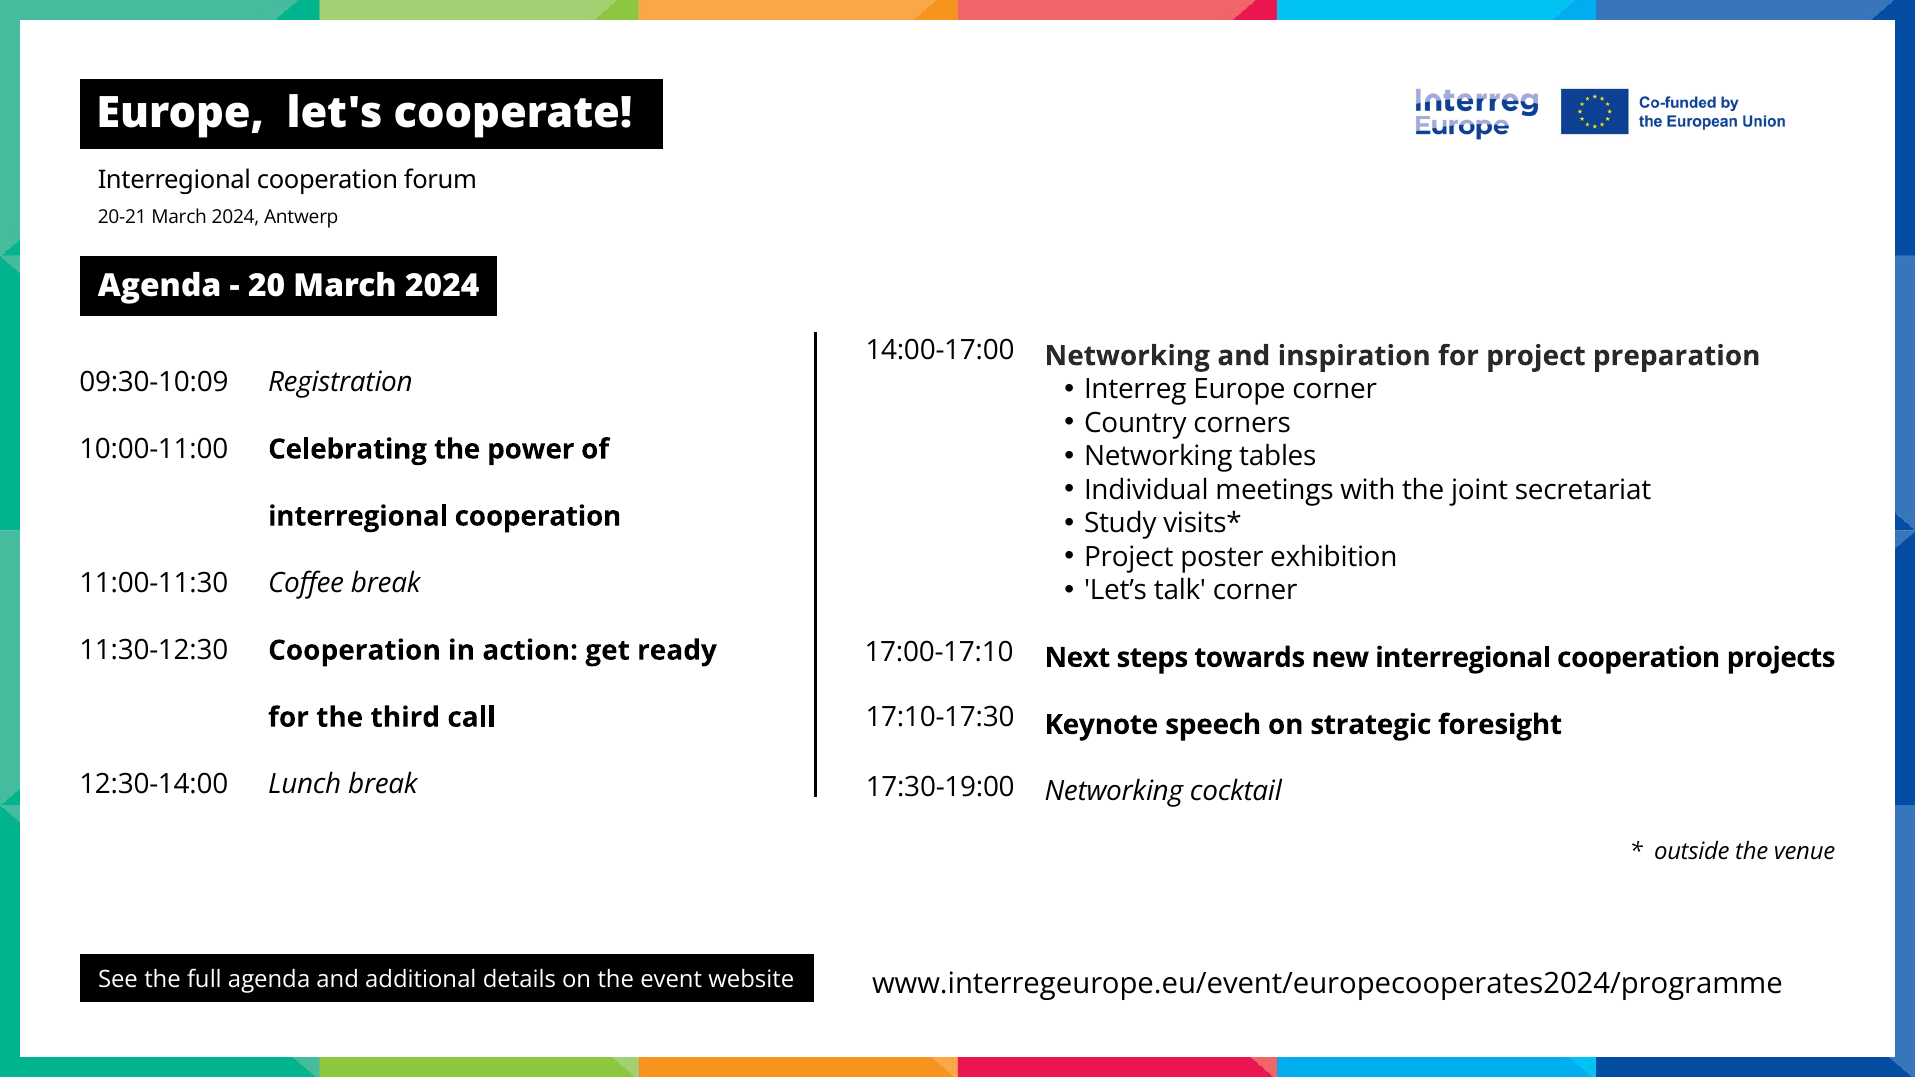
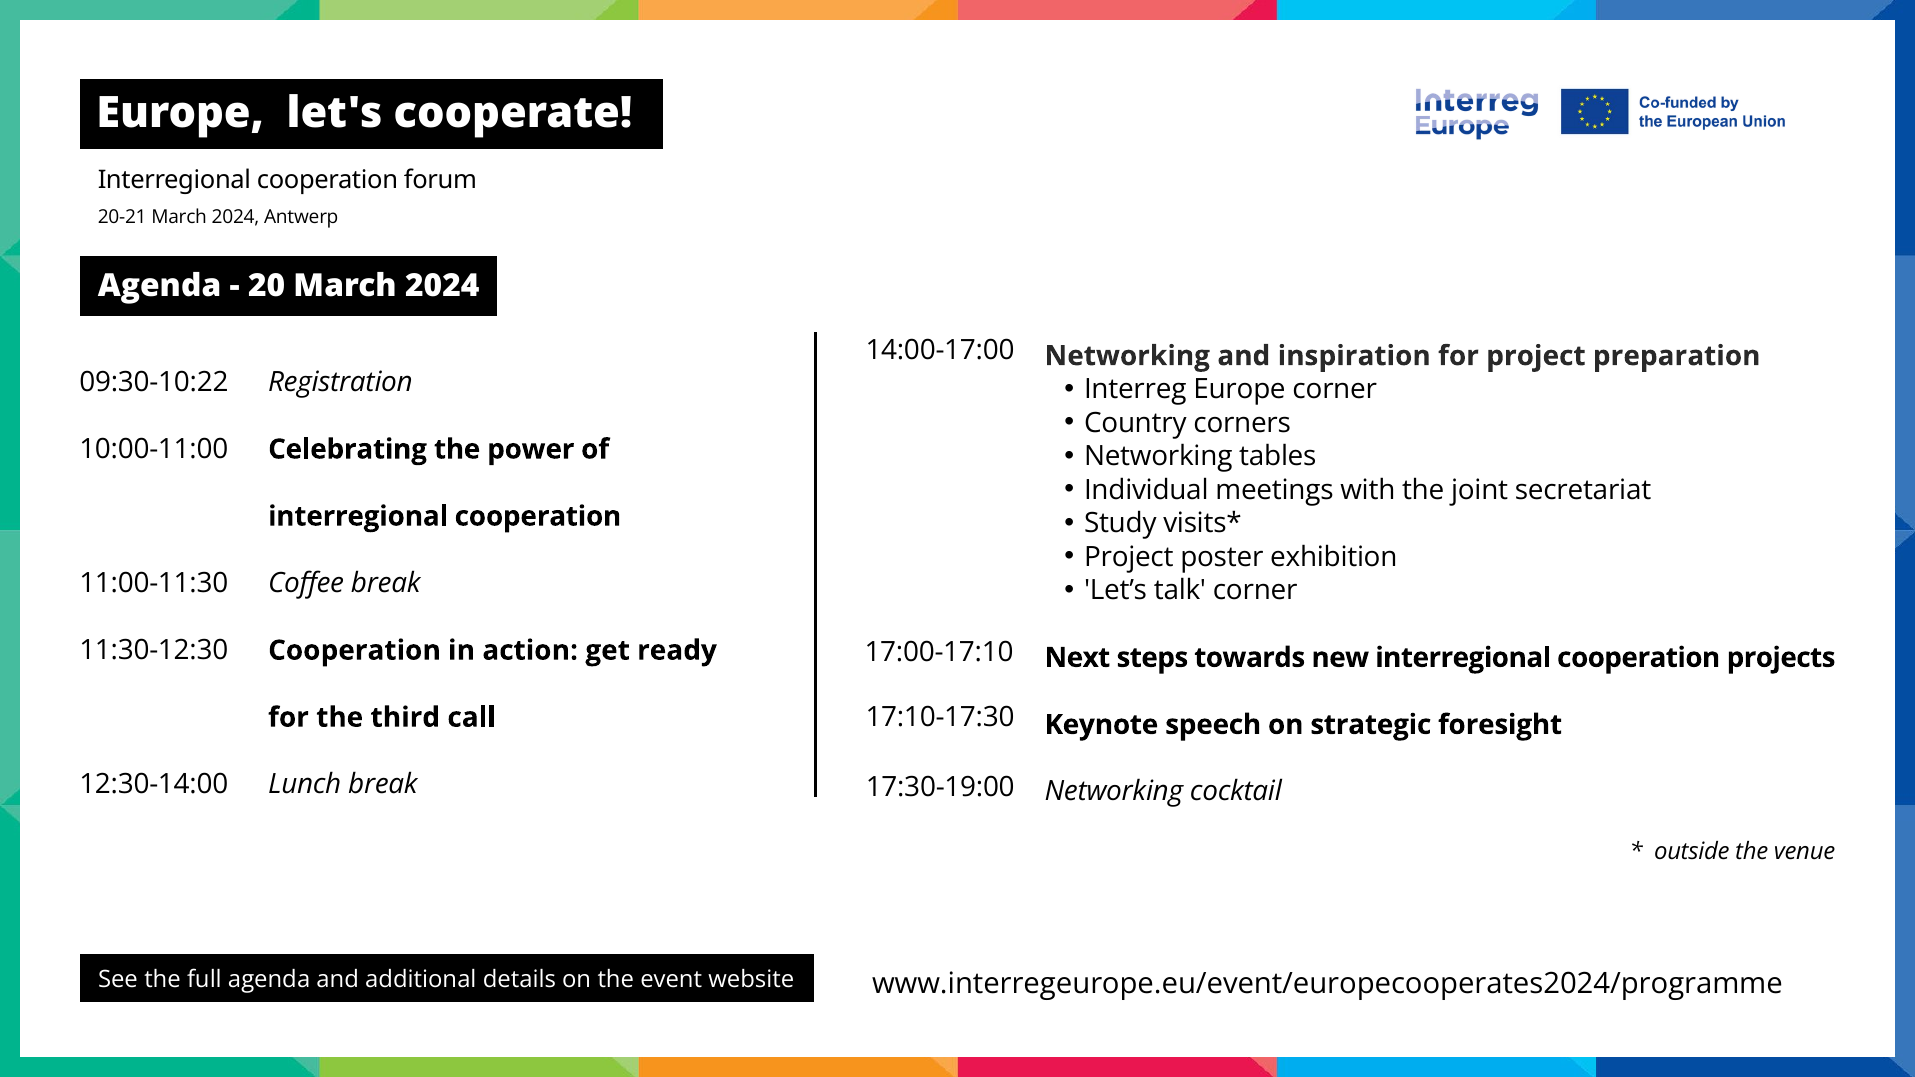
09:30-10:09: 09:30-10:09 -> 09:30-10:22
